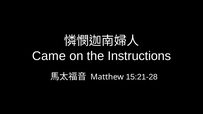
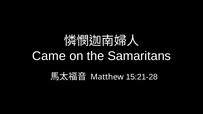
Instructions: Instructions -> Samaritans
